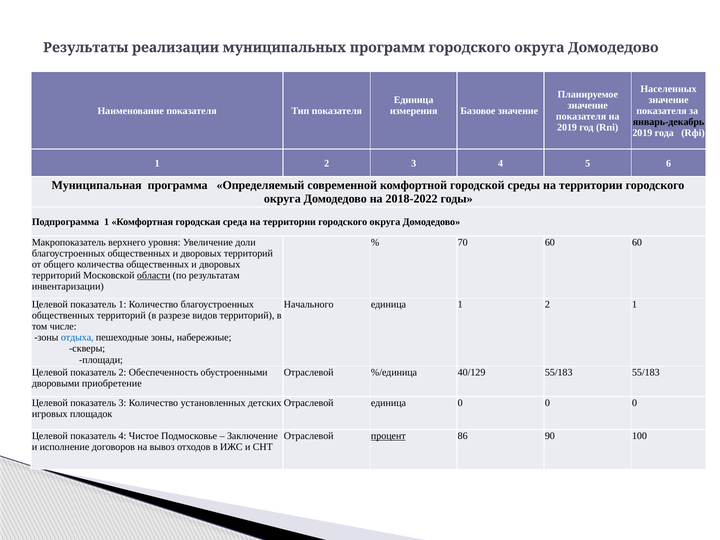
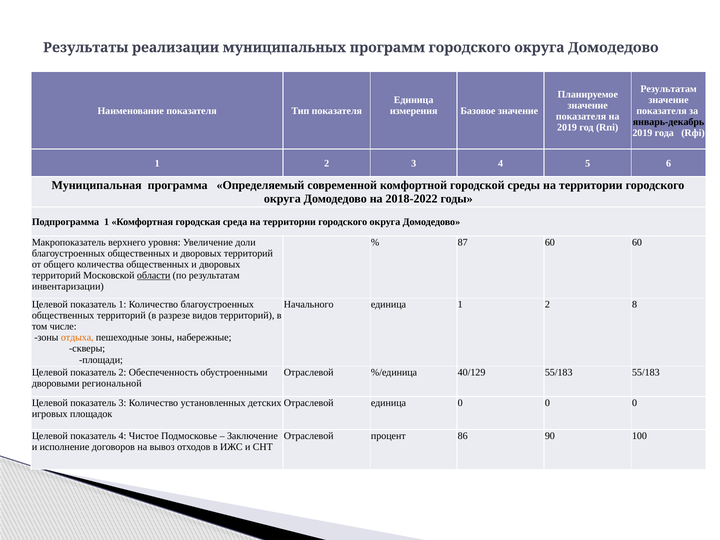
Населенных at (669, 89): Населенных -> Результатам
70: 70 -> 87
2 1: 1 -> 8
отдыха colour: blue -> orange
приобретение: приобретение -> региональной
процент underline: present -> none
